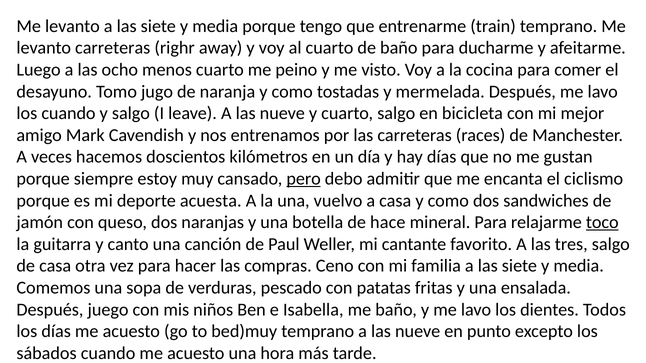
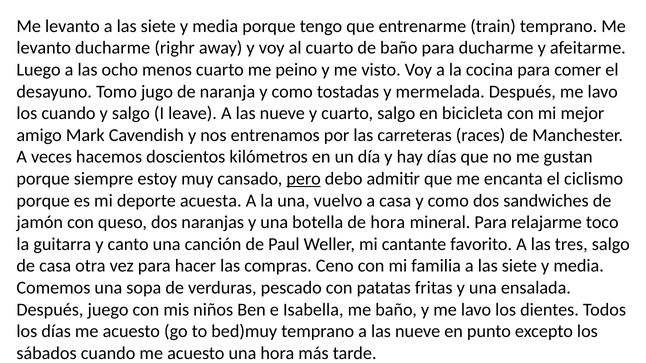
levanto carreteras: carreteras -> ducharme
de hace: hace -> hora
toco underline: present -> none
